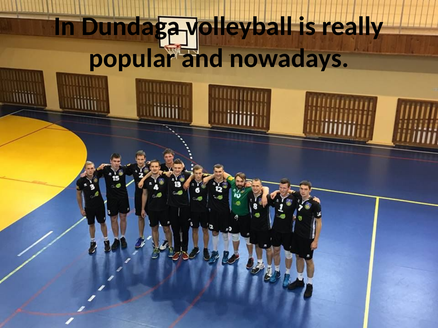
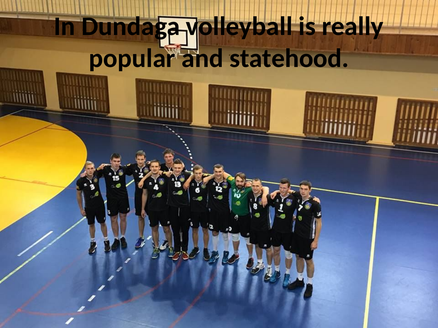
nowadays: nowadays -> statehood
